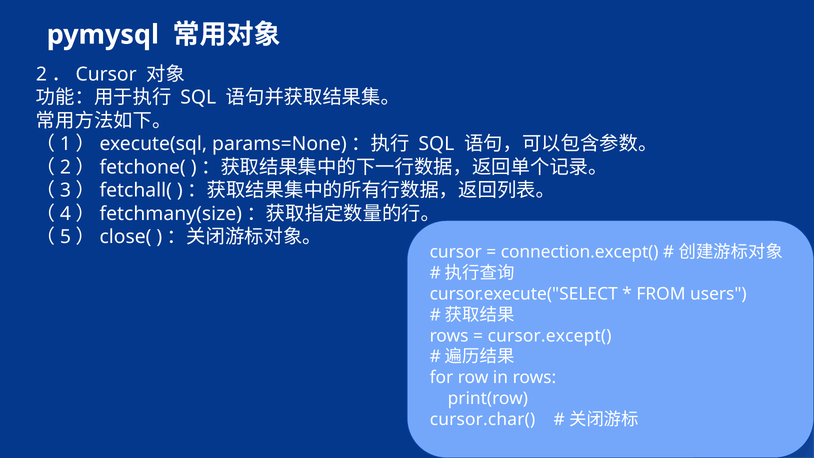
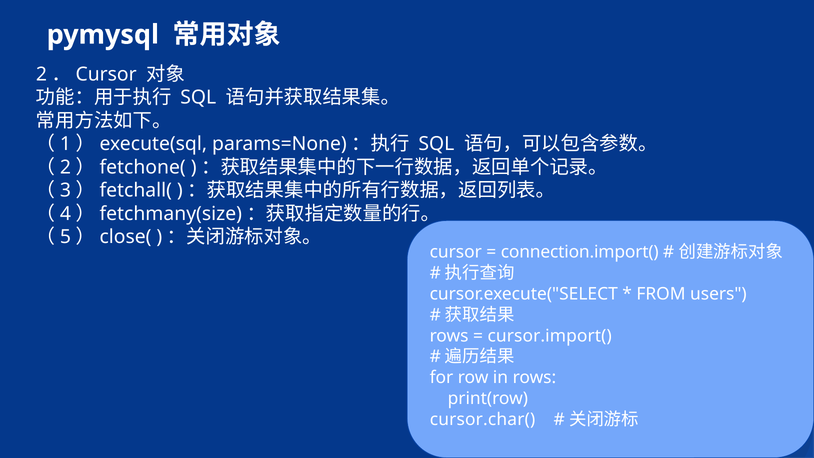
connection.except(: connection.except( -> connection.import(
cursor.except(: cursor.except( -> cursor.import(
